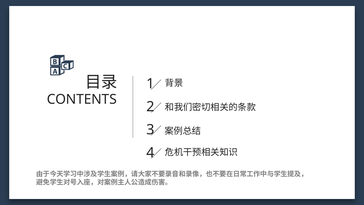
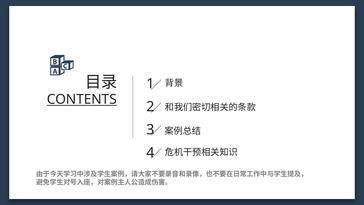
CONTENTS underline: none -> present
